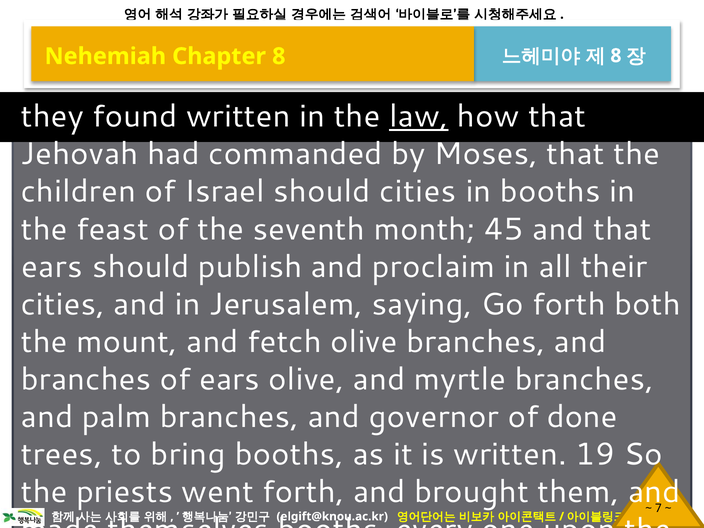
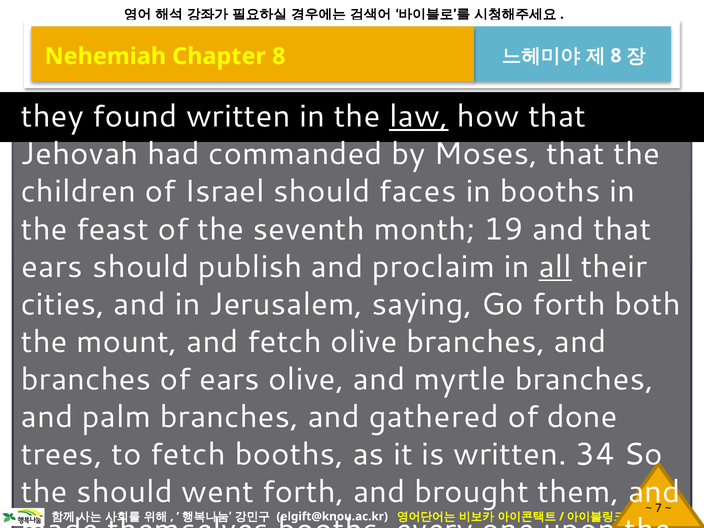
should cities: cities -> faces
45: 45 -> 19
all underline: none -> present
governor: governor -> gathered
to bring: bring -> fetch
19: 19 -> 34
the priests: priests -> should
